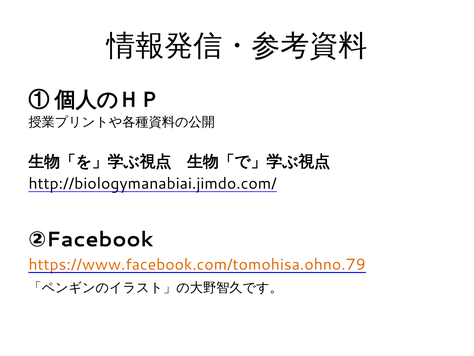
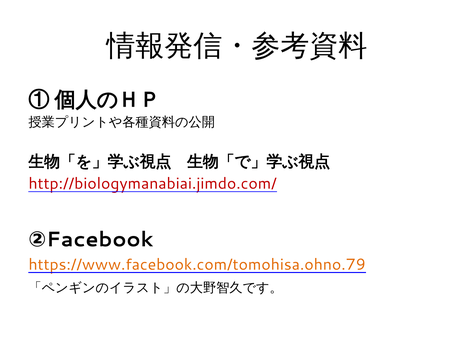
http://biologymanabiai.jimdo.com/ colour: black -> red
